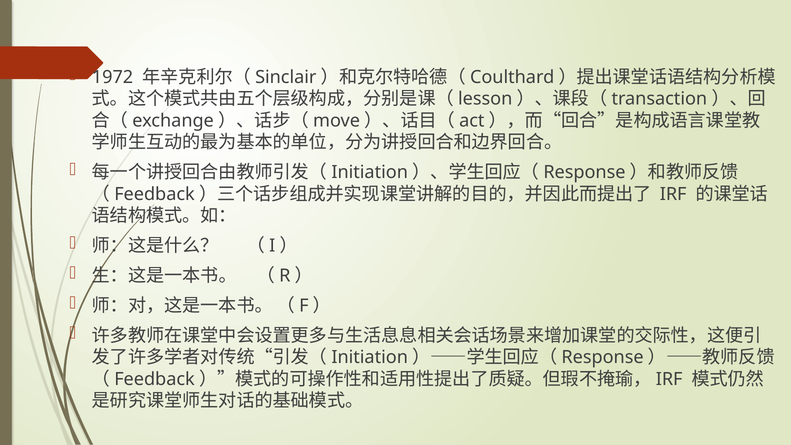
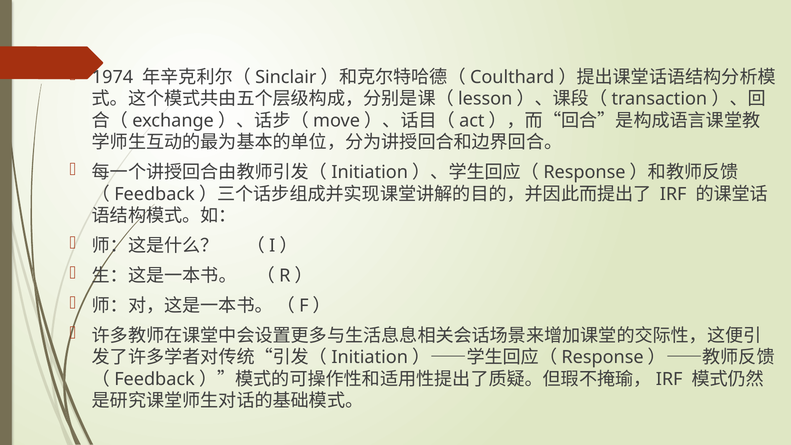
1972: 1972 -> 1974
